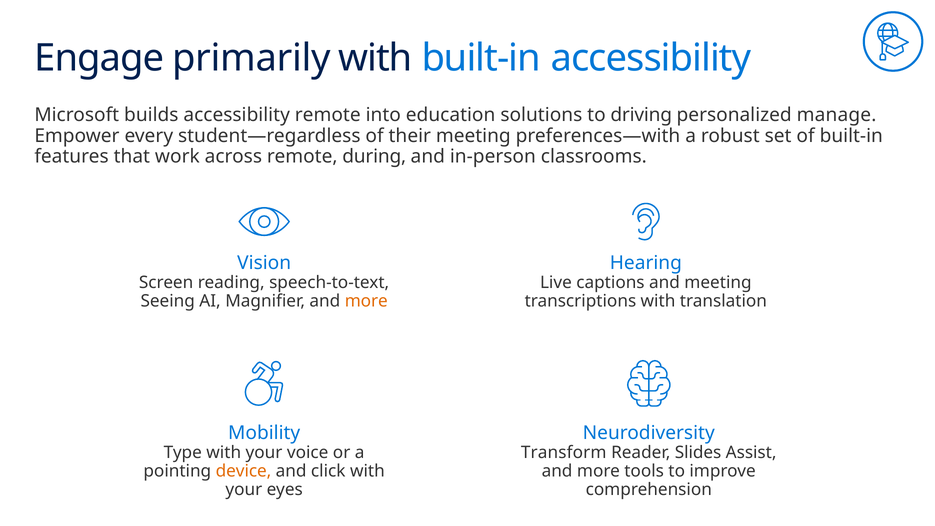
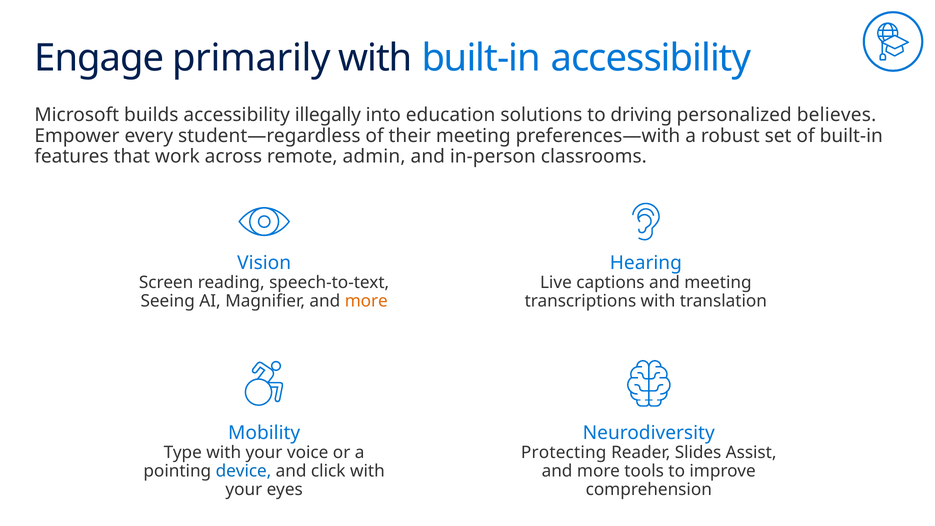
accessibility remote: remote -> illegally
manage: manage -> believes
during: during -> admin
Transform: Transform -> Protecting
device colour: orange -> blue
